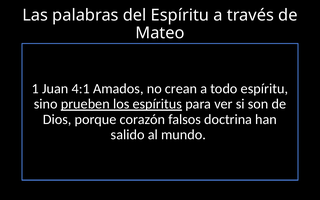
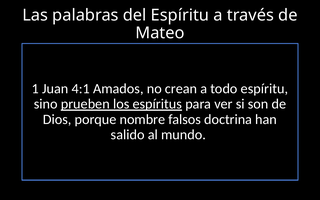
corazón: corazón -> nombre
